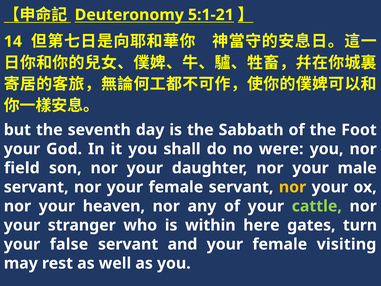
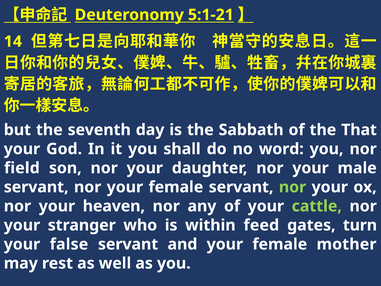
Foot: Foot -> That
were: were -> word
nor at (293, 187) colour: yellow -> light green
here: here -> feed
visiting: visiting -> mother
